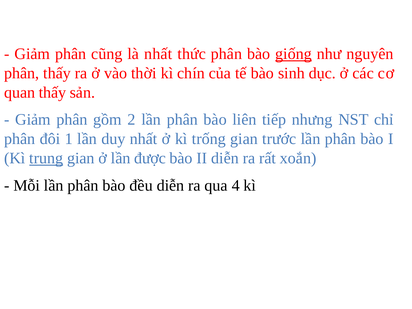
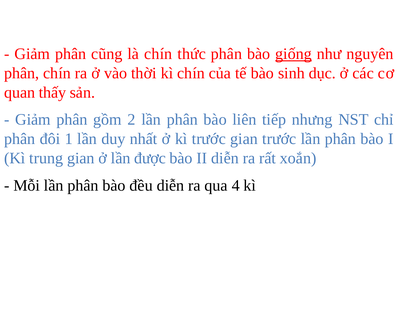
là nhất: nhất -> chín
phân thấy: thấy -> chín
kì trống: trống -> trước
trung underline: present -> none
